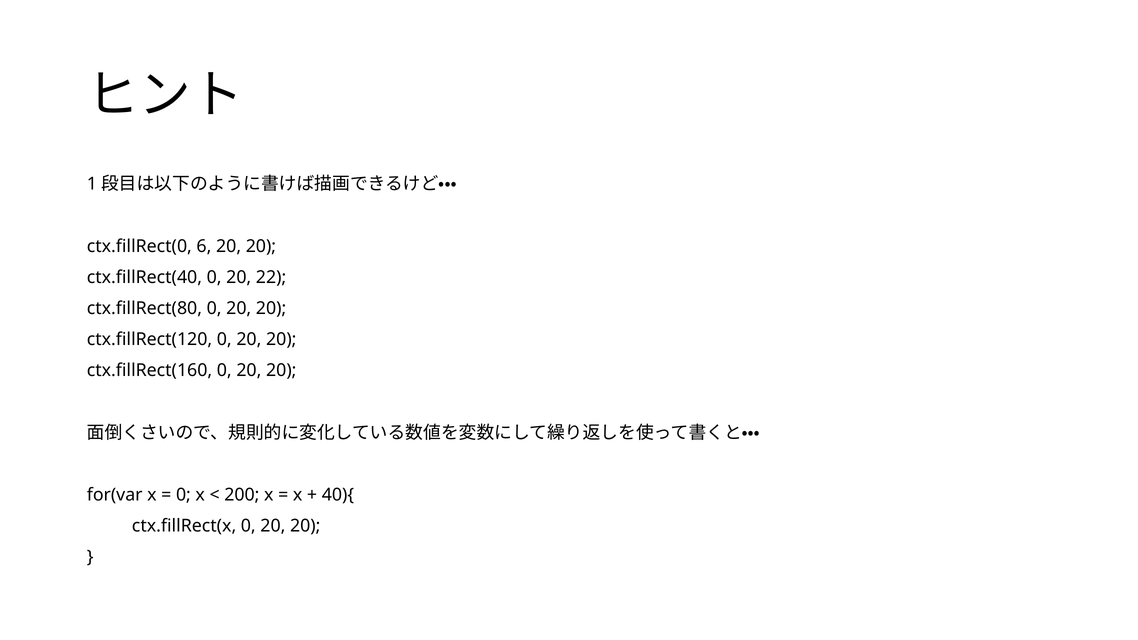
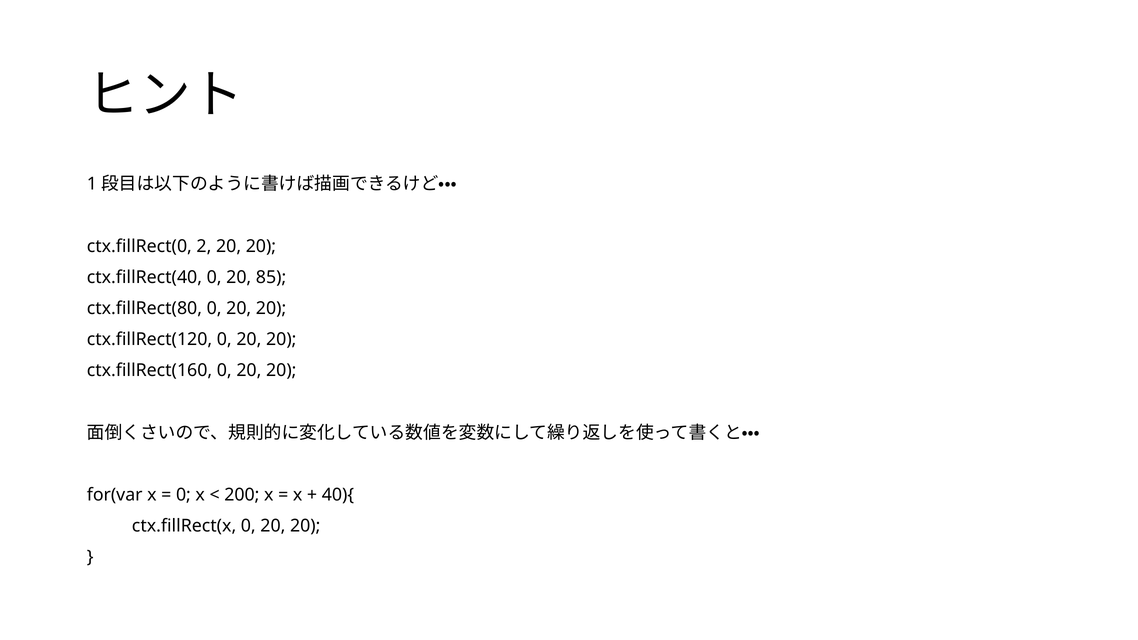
6: 6 -> 2
22: 22 -> 85
